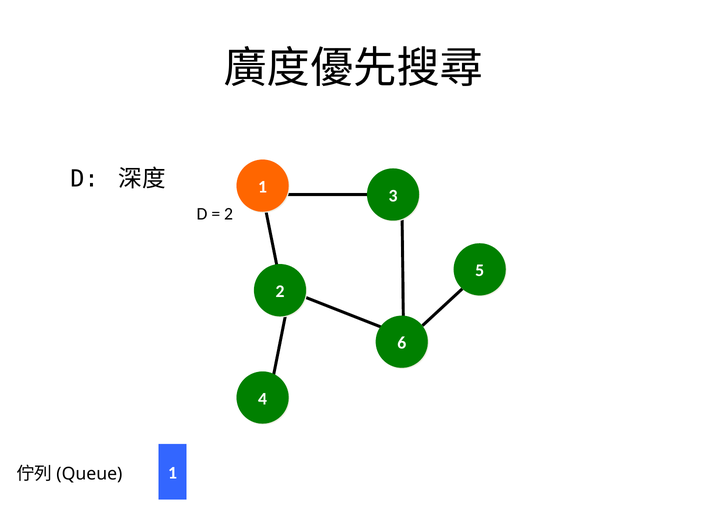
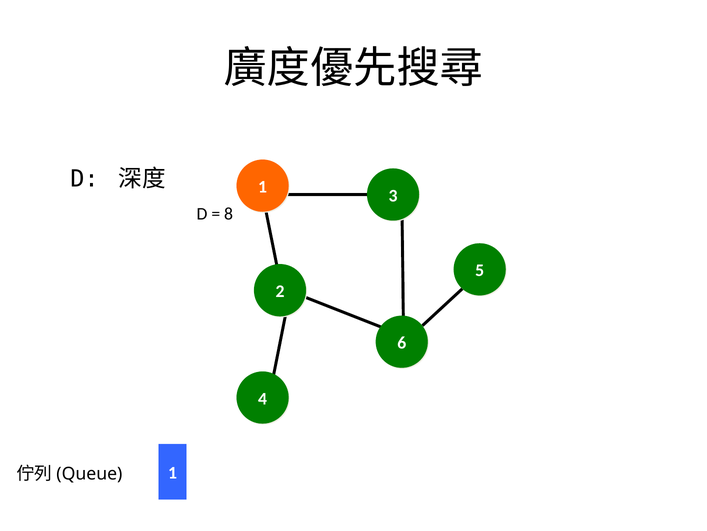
2 at (229, 214): 2 -> 8
